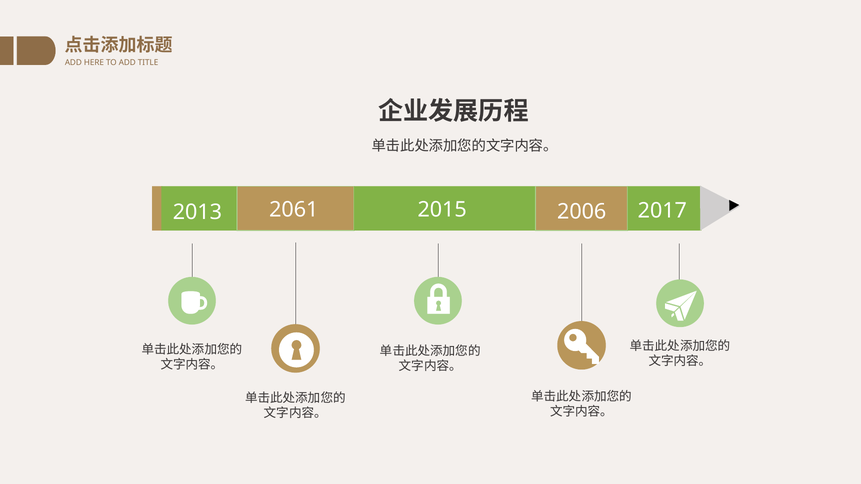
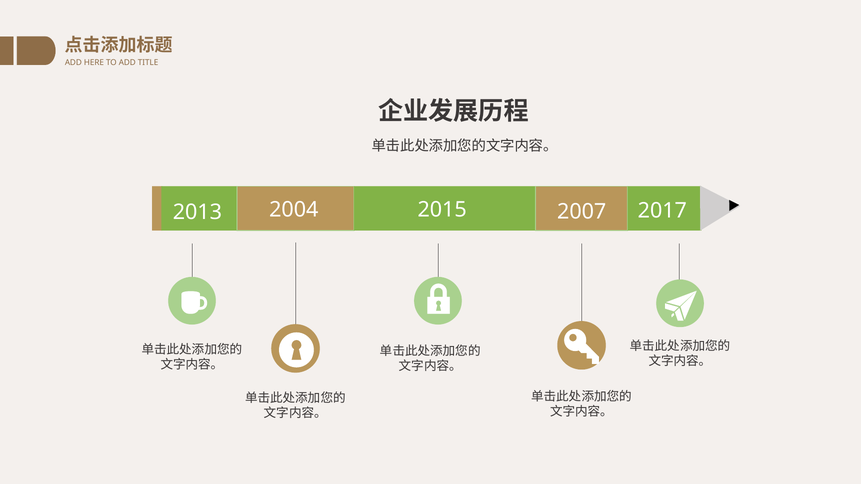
2061: 2061 -> 2004
2006: 2006 -> 2007
